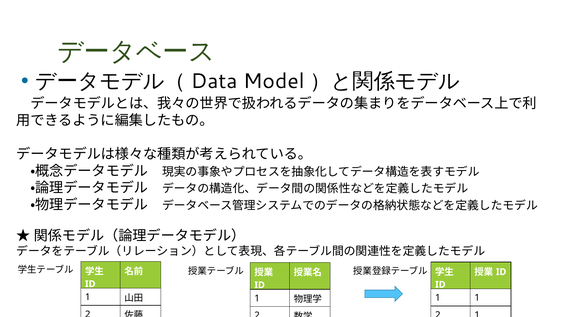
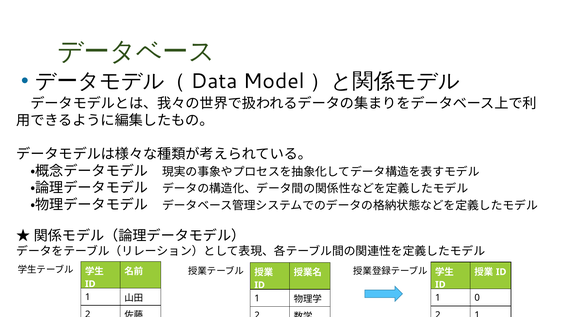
1 1: 1 -> 0
